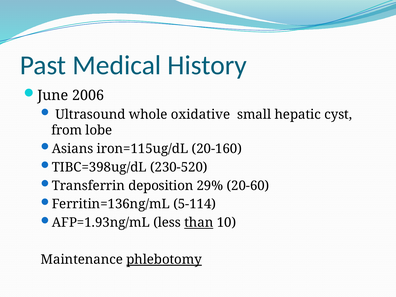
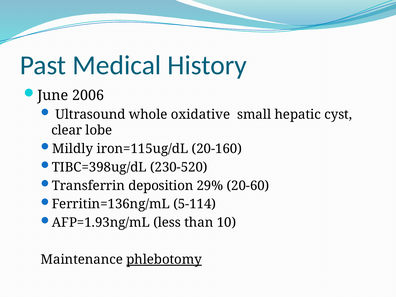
from: from -> clear
Asians: Asians -> Mildly
than underline: present -> none
